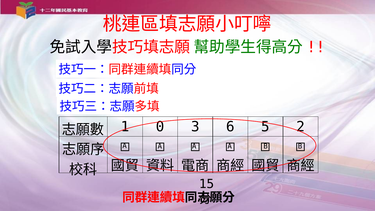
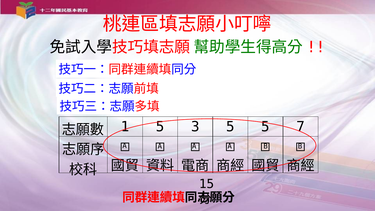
1 0: 0 -> 5
3 6: 6 -> 5
2: 2 -> 7
